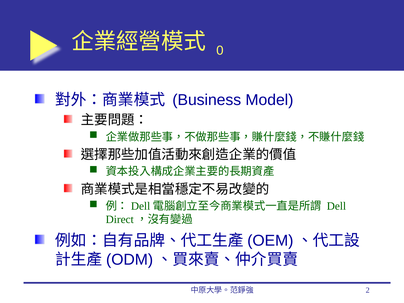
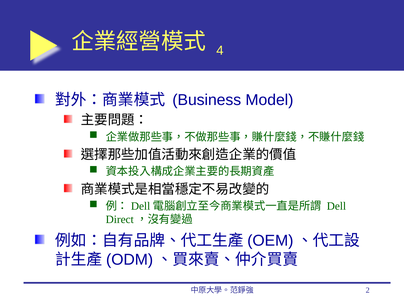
0: 0 -> 4
